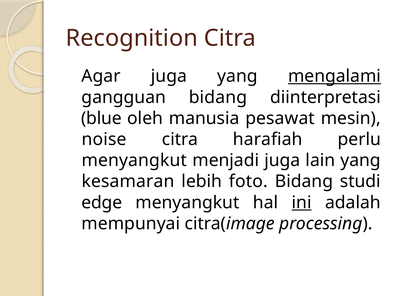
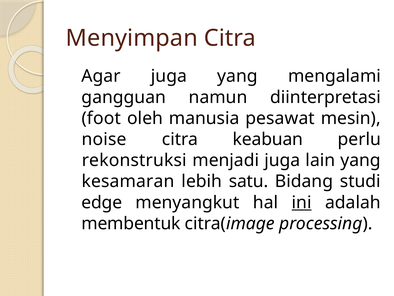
Recognition: Recognition -> Menyimpan
mengalami underline: present -> none
gangguan bidang: bidang -> namun
blue: blue -> foot
harafiah: harafiah -> keabuan
menyangkut at (134, 160): menyangkut -> rekonstruksi
foto: foto -> satu
mempunyai: mempunyai -> membentuk
